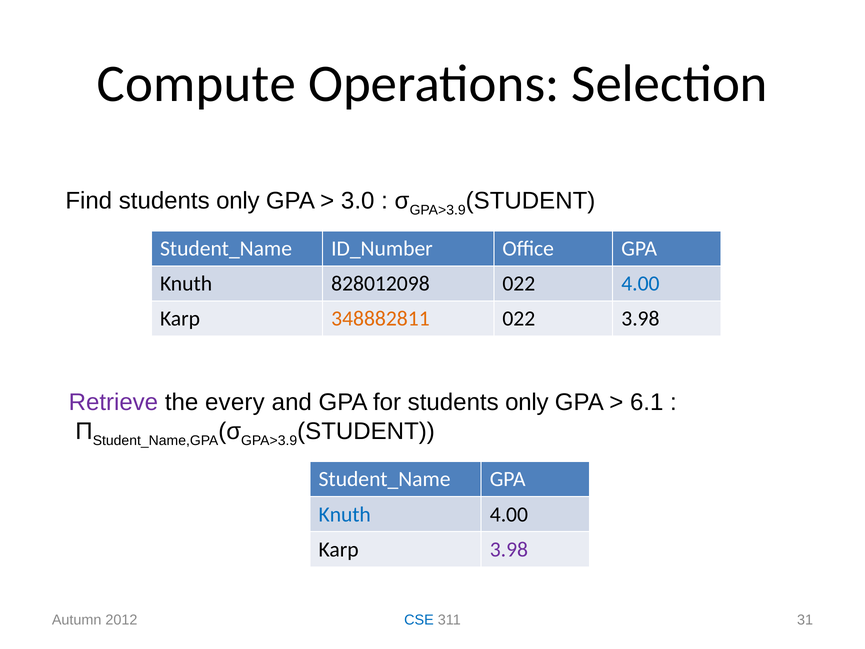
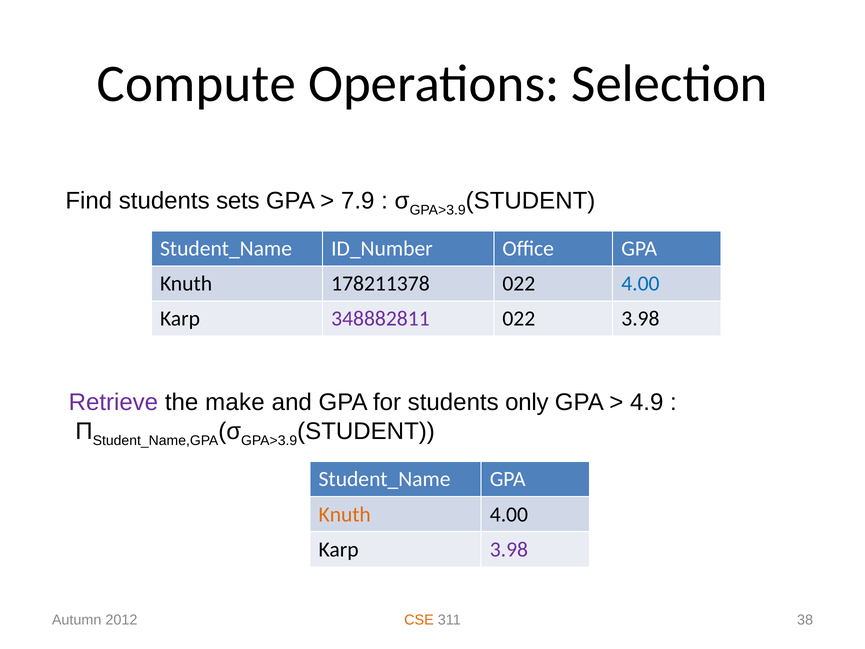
Find students only: only -> sets
3.0: 3.0 -> 7.9
828012098: 828012098 -> 178211378
348882811 colour: orange -> purple
every: every -> make
6.1: 6.1 -> 4.9
Knuth at (345, 514) colour: blue -> orange
CSE colour: blue -> orange
31: 31 -> 38
